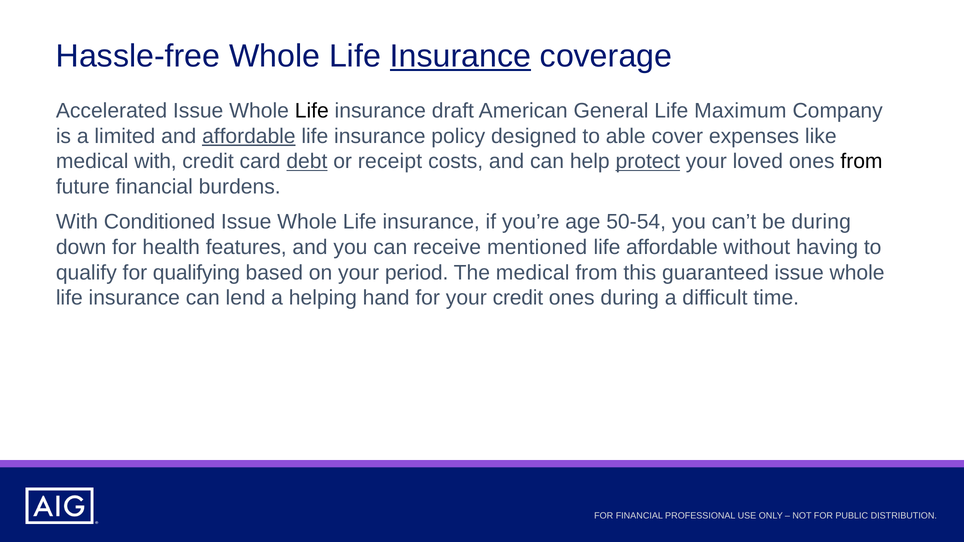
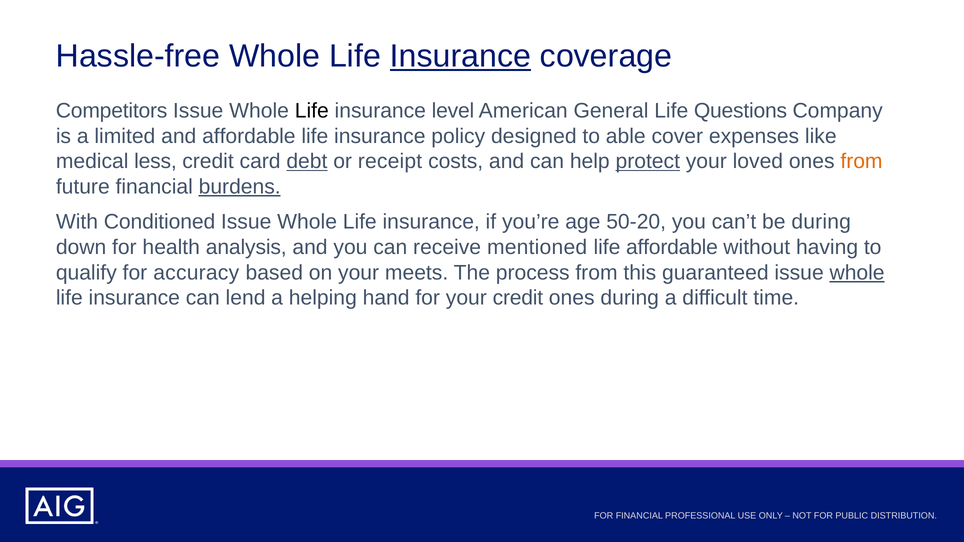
Accelerated: Accelerated -> Competitors
draft: draft -> level
Maximum: Maximum -> Questions
affordable at (249, 136) underline: present -> none
medical with: with -> less
from at (862, 161) colour: black -> orange
burdens underline: none -> present
50-54: 50-54 -> 50-20
features: features -> analysis
qualifying: qualifying -> accuracy
period: period -> meets
The medical: medical -> process
whole at (857, 273) underline: none -> present
